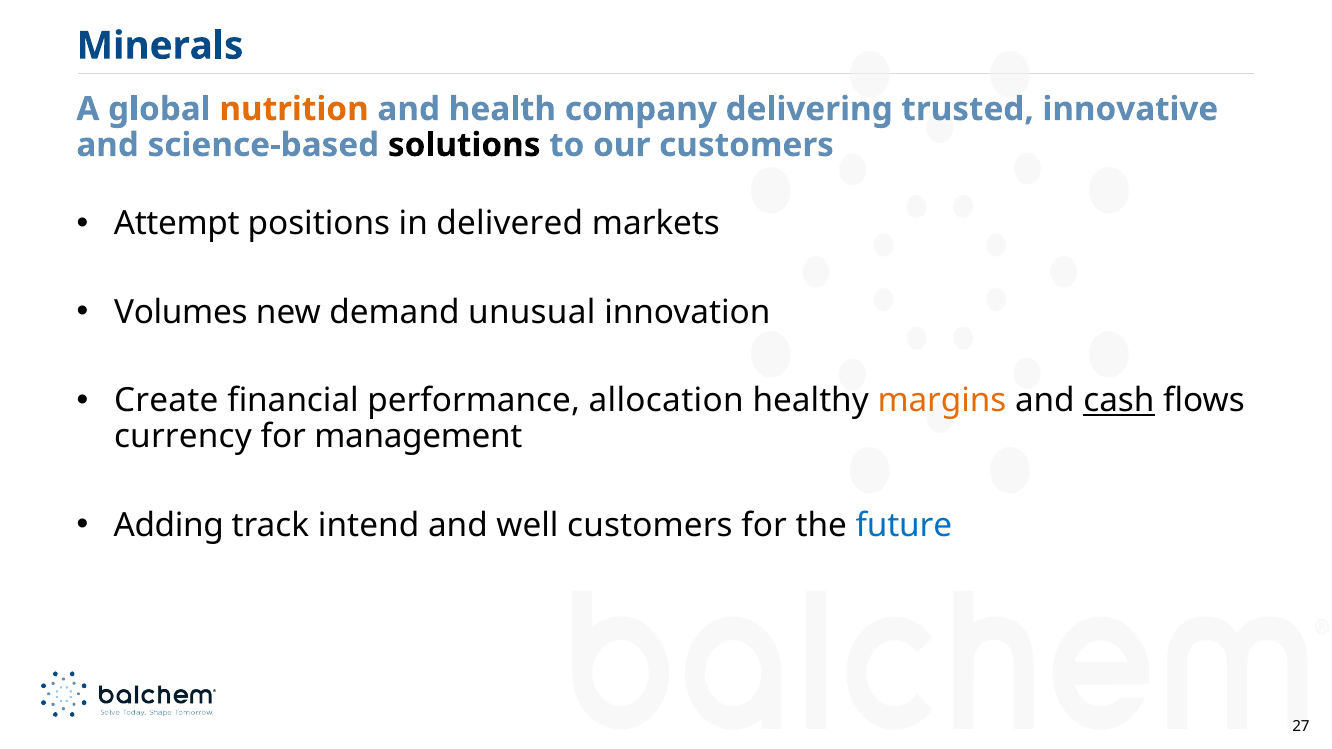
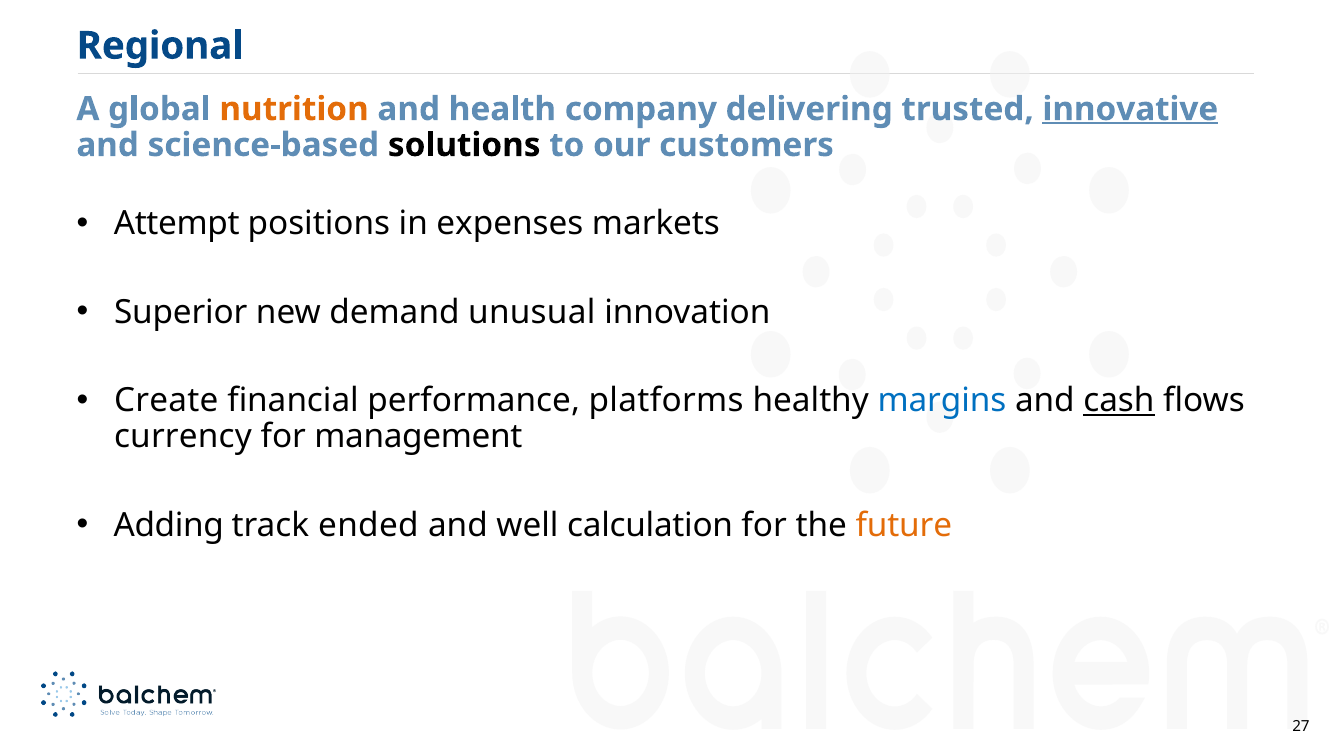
Minerals: Minerals -> Regional
innovative underline: none -> present
delivered: delivered -> expenses
Volumes: Volumes -> Superior
allocation: allocation -> platforms
margins colour: orange -> blue
intend: intend -> ended
well customers: customers -> calculation
future colour: blue -> orange
